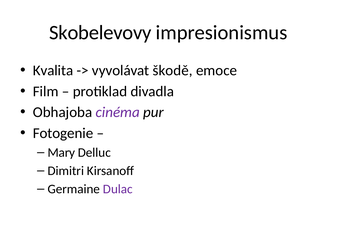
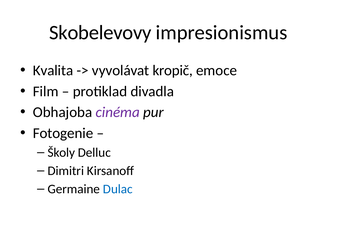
škodě: škodě -> kropič
Mary: Mary -> Školy
Dulac colour: purple -> blue
